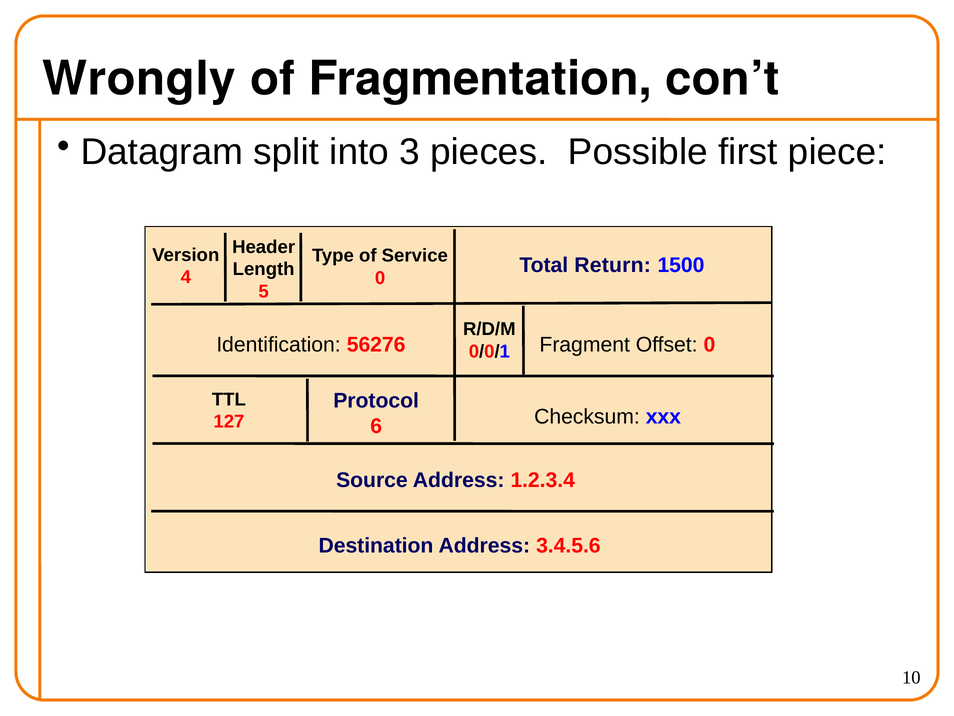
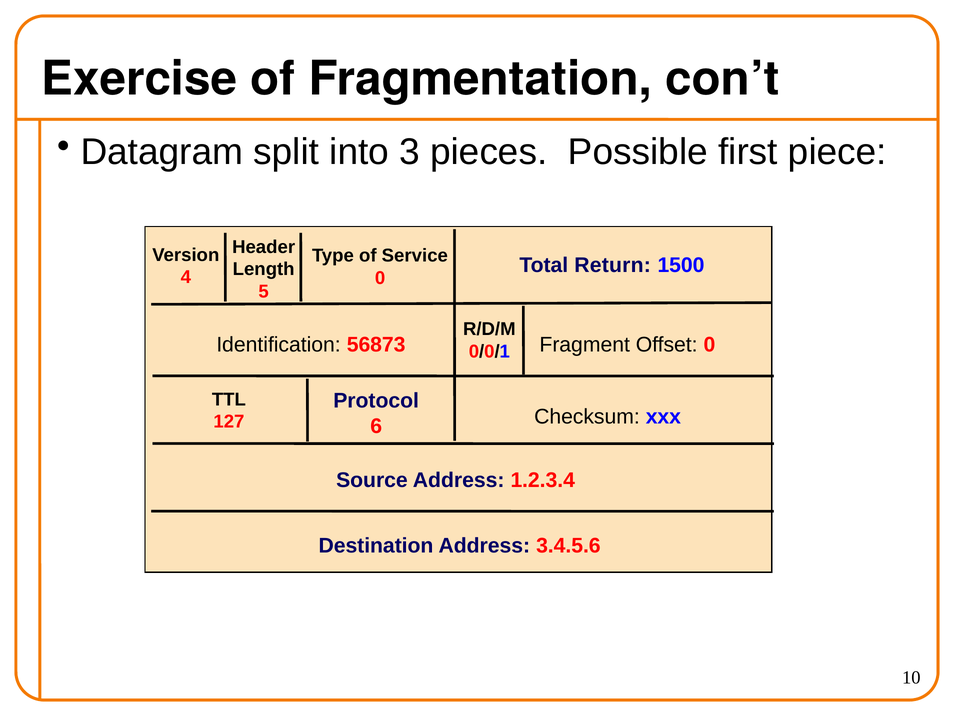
Wrongly: Wrongly -> Exercise
56276: 56276 -> 56873
